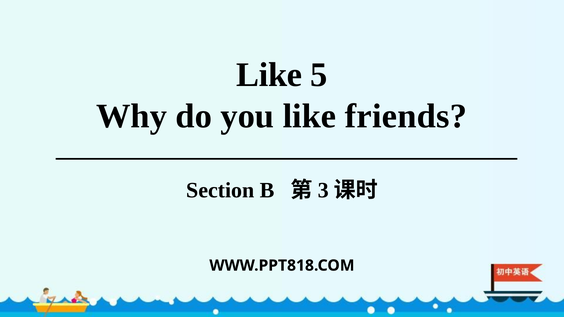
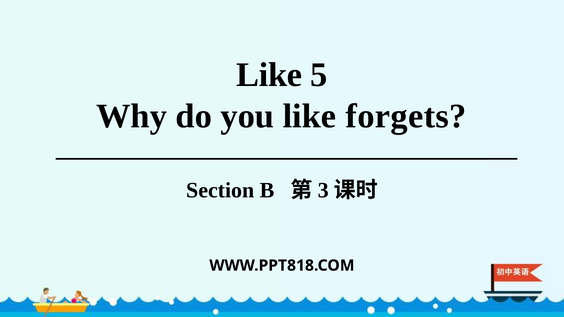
friends: friends -> forgets
